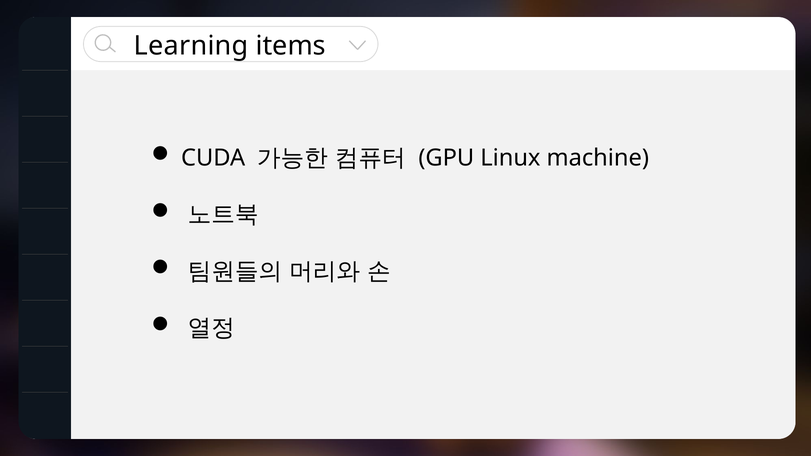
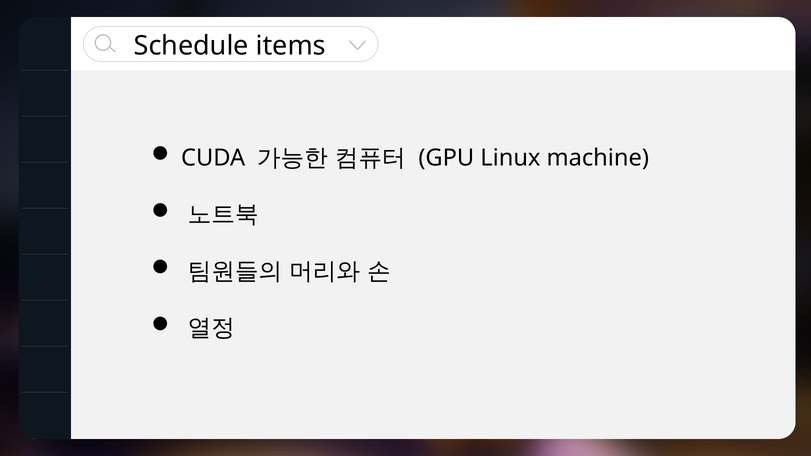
Learning: Learning -> Schedule
